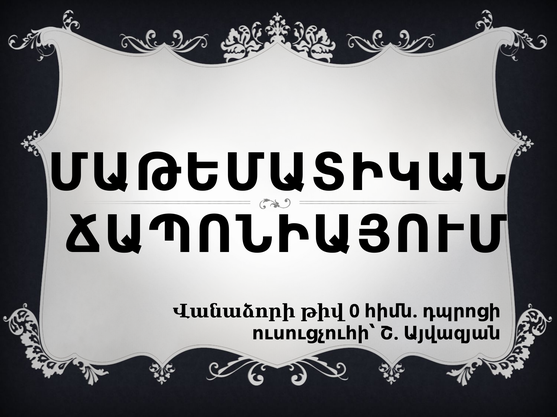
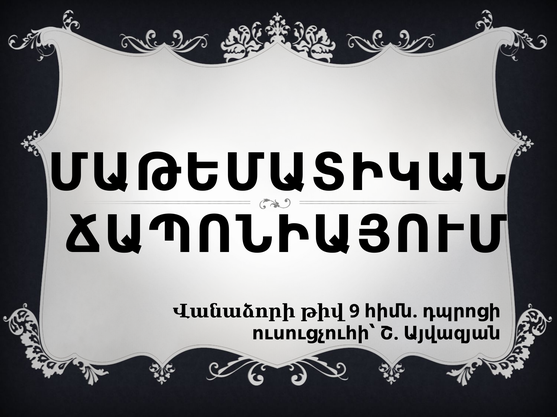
0: 0 -> 9
